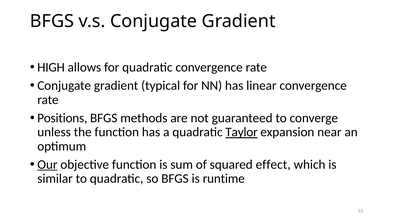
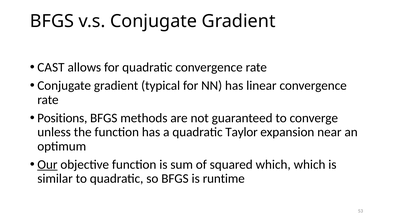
HIGH: HIGH -> CAST
Taylor underline: present -> none
squared effect: effect -> which
